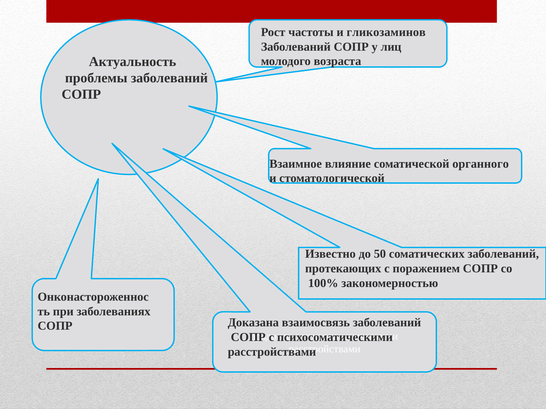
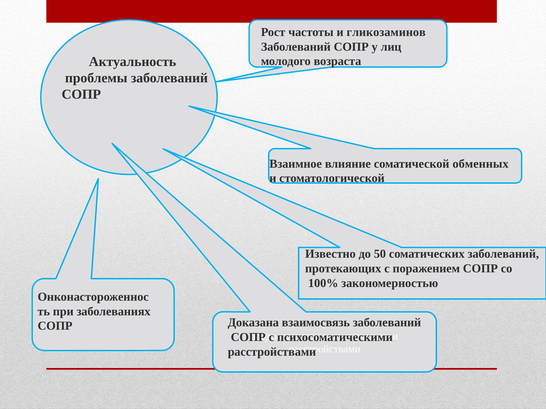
органного: органного -> обменных
